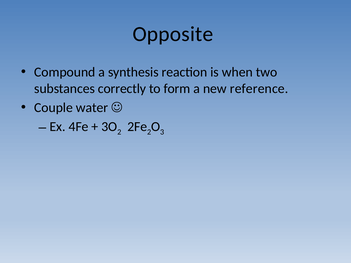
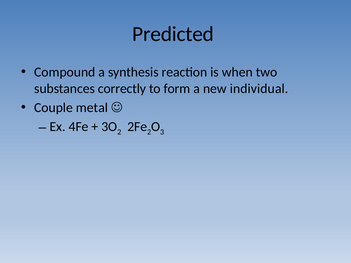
Opposite: Opposite -> Predicted
reference: reference -> individual
water: water -> metal
